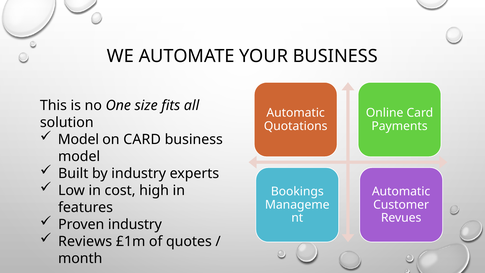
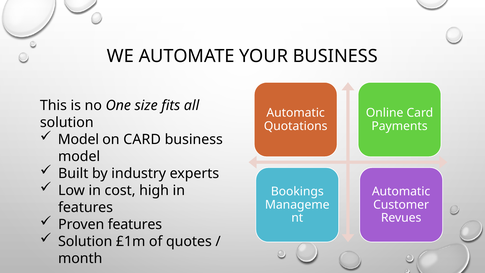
Proven industry: industry -> features
Reviews at (85, 241): Reviews -> Solution
